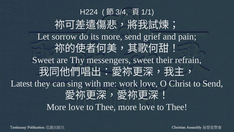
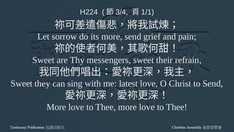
Latest at (22, 83): Latest -> Sweet
work: work -> latest
